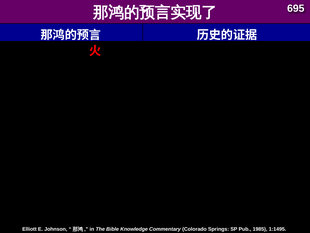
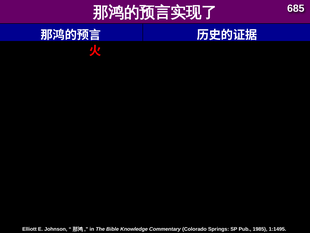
695: 695 -> 685
